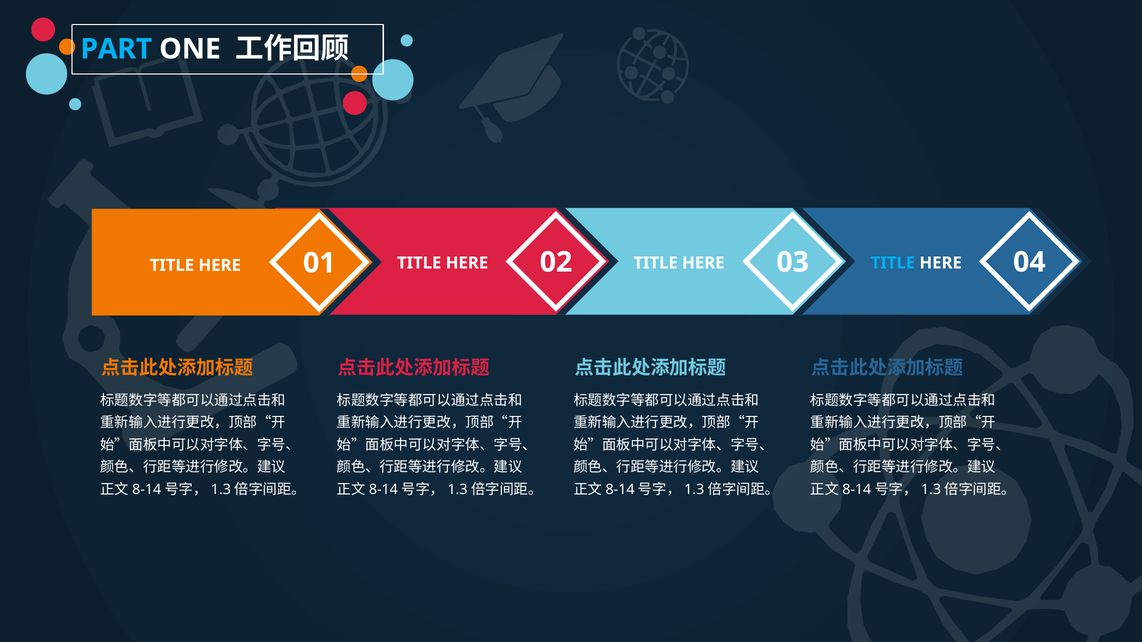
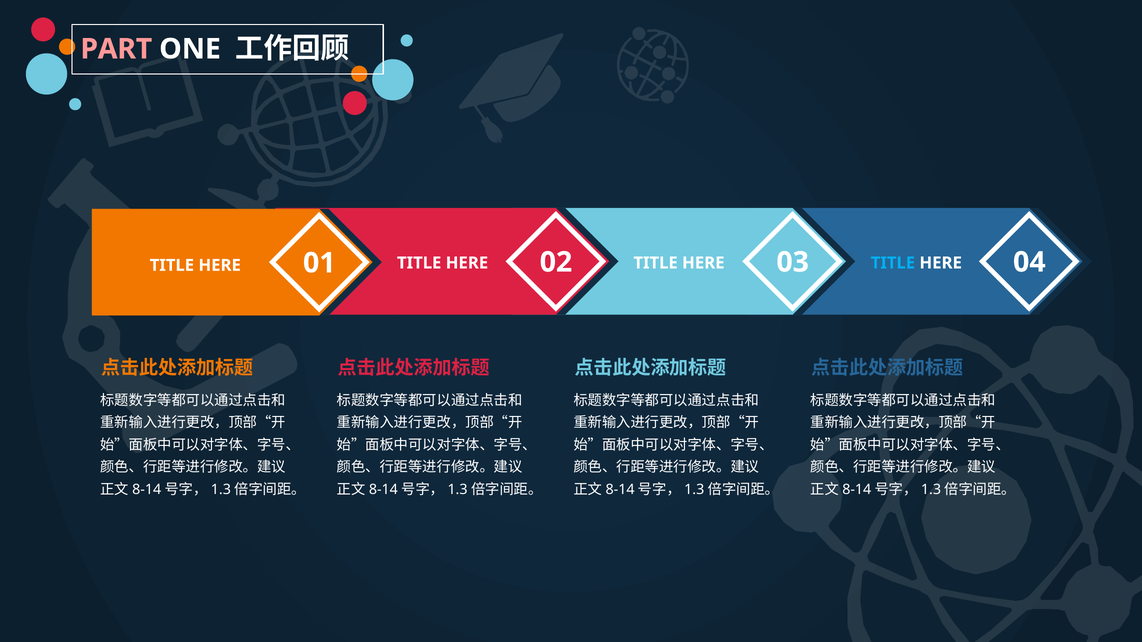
PART colour: light blue -> pink
